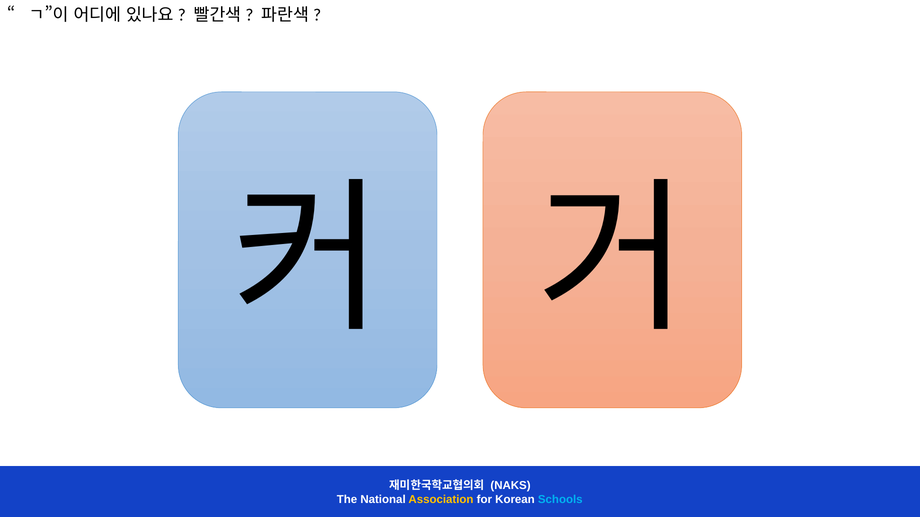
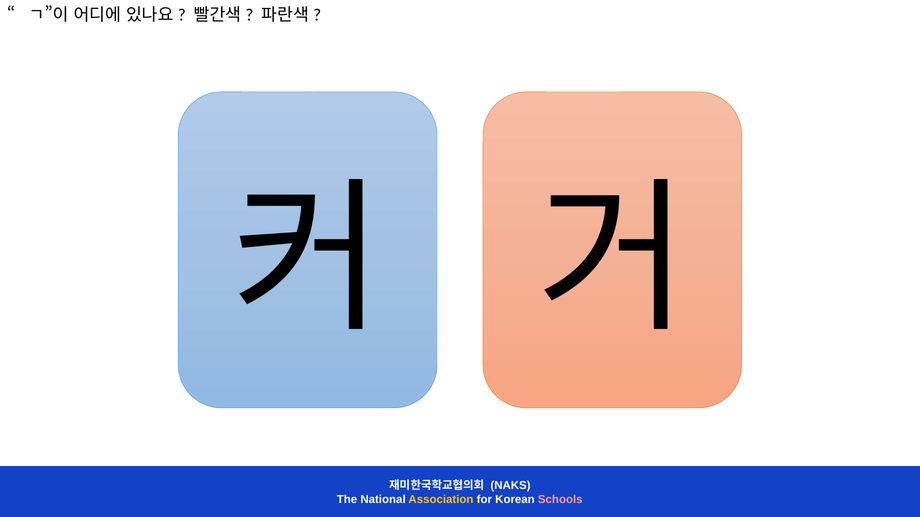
Schools colour: light blue -> pink
